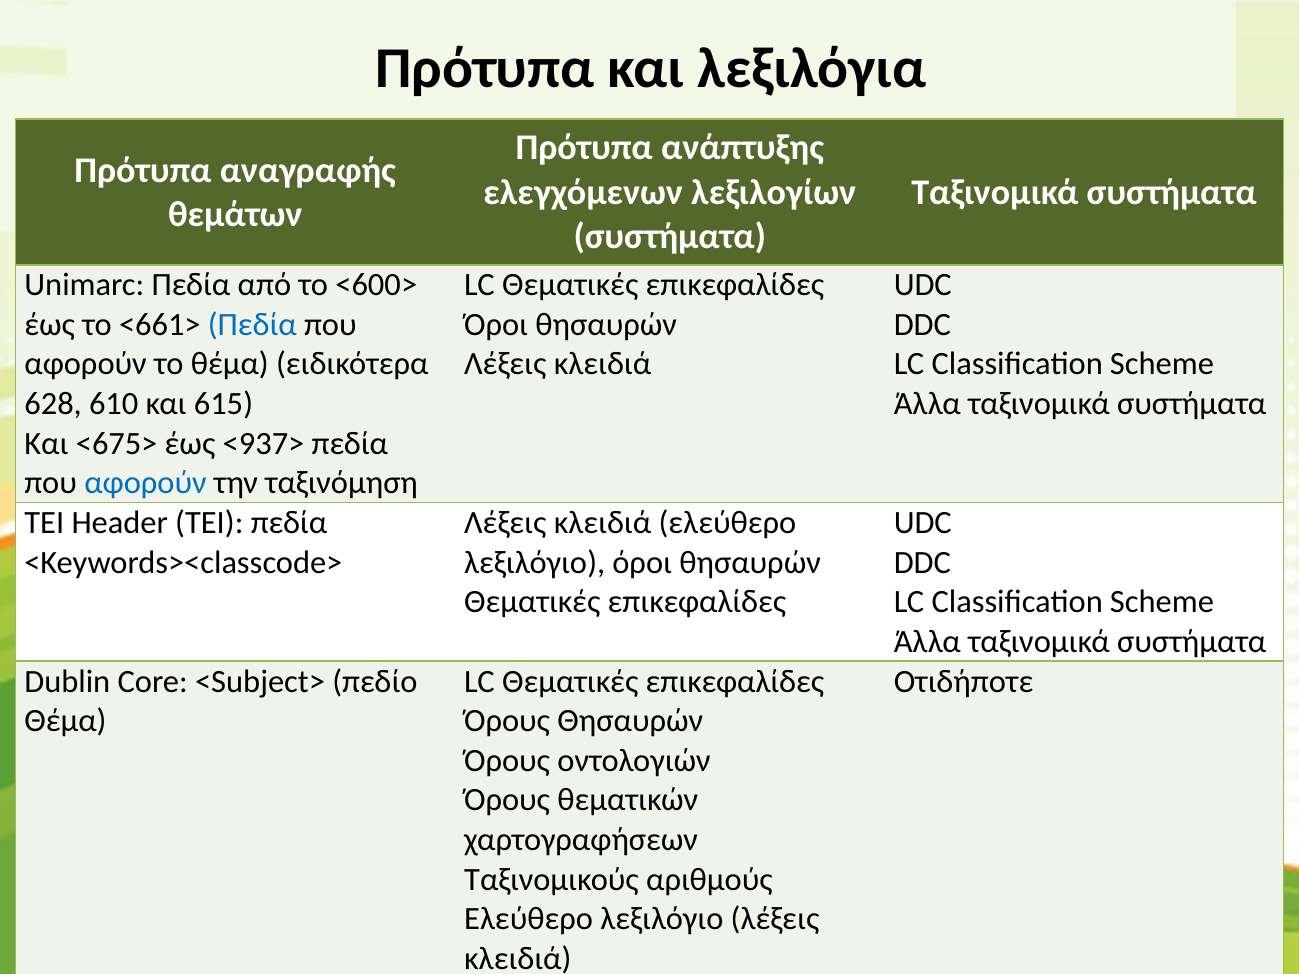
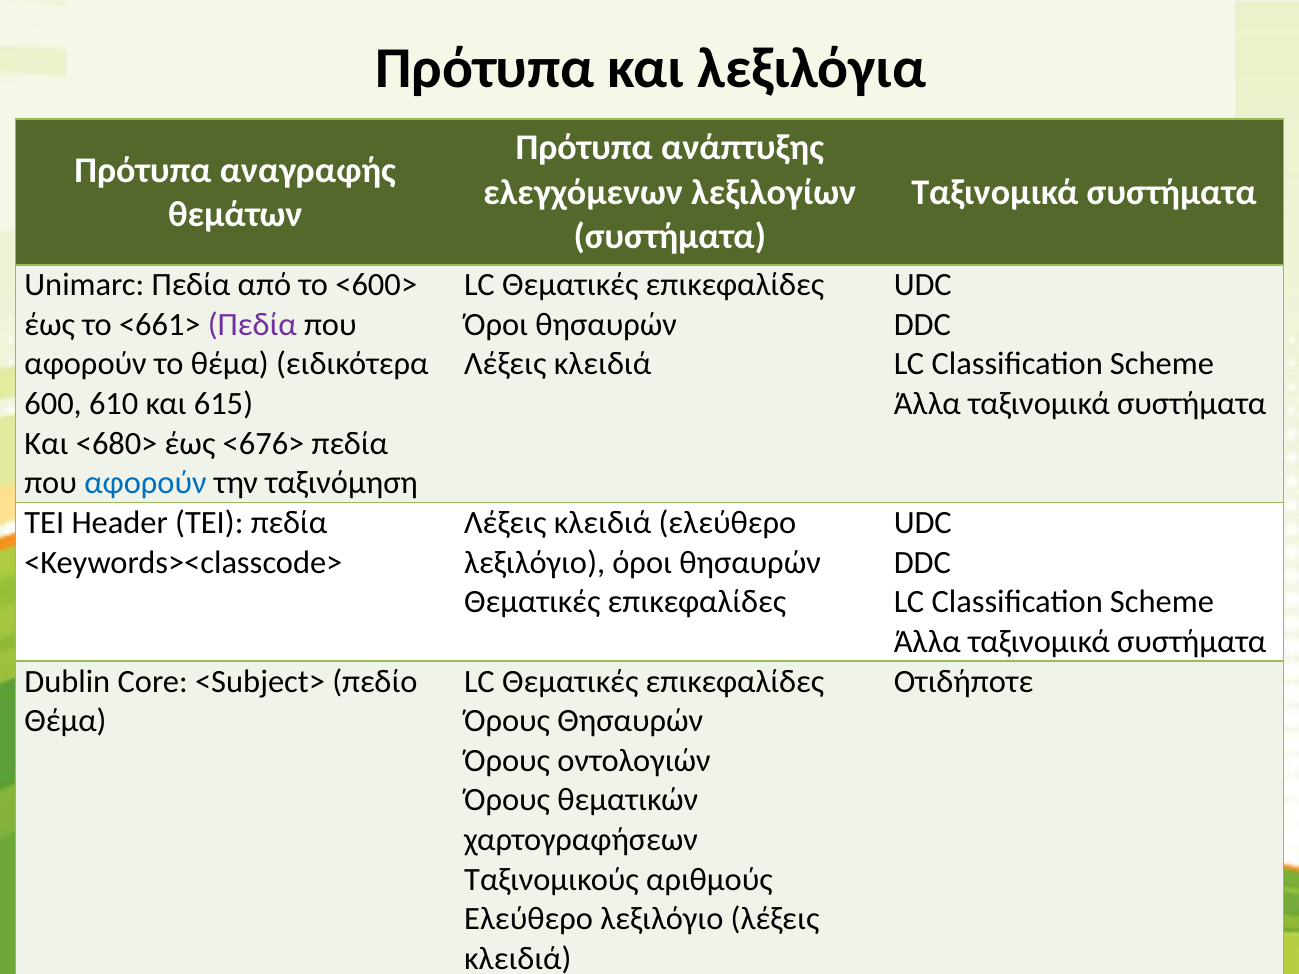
Πεδία at (252, 325) colour: blue -> purple
628: 628 -> 600
<675>: <675> -> <680>
<937>: <937> -> <676>
